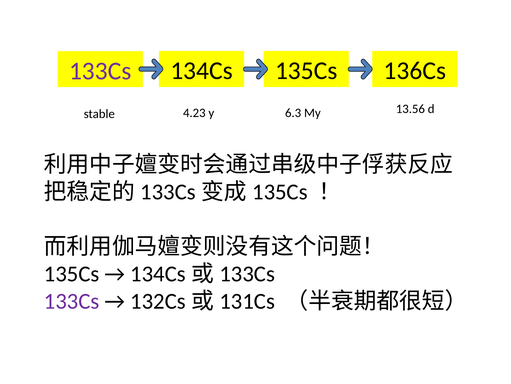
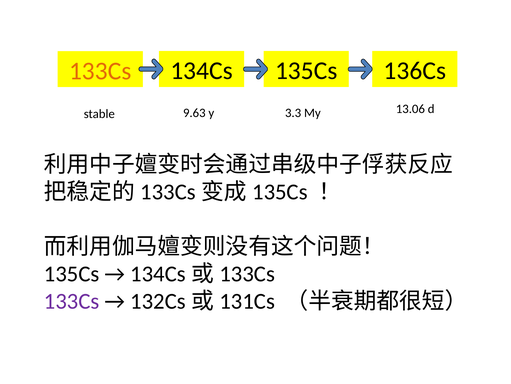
133Cs at (100, 71) colour: purple -> orange
4.23: 4.23 -> 9.63
6.3: 6.3 -> 3.3
13.56: 13.56 -> 13.06
